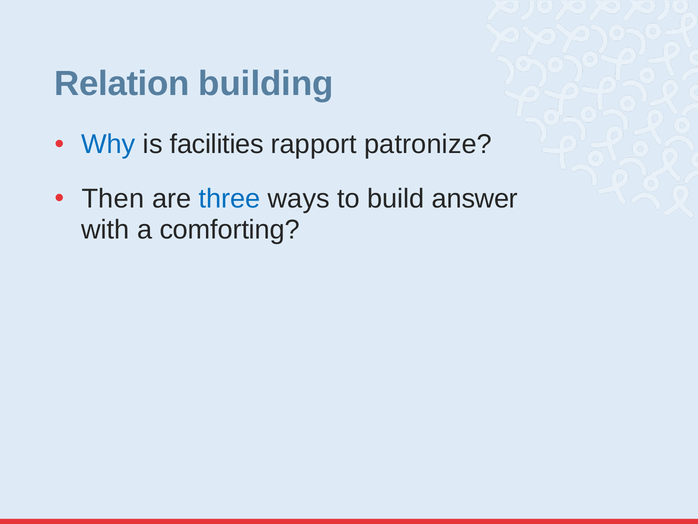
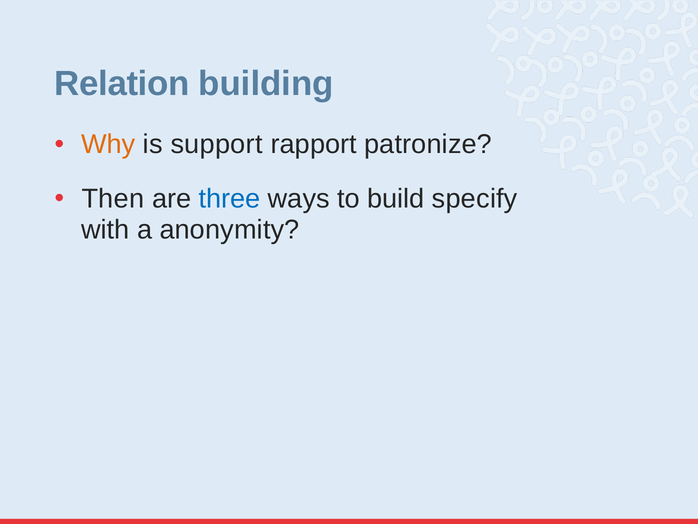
Why colour: blue -> orange
facilities: facilities -> support
answer: answer -> specify
comforting: comforting -> anonymity
